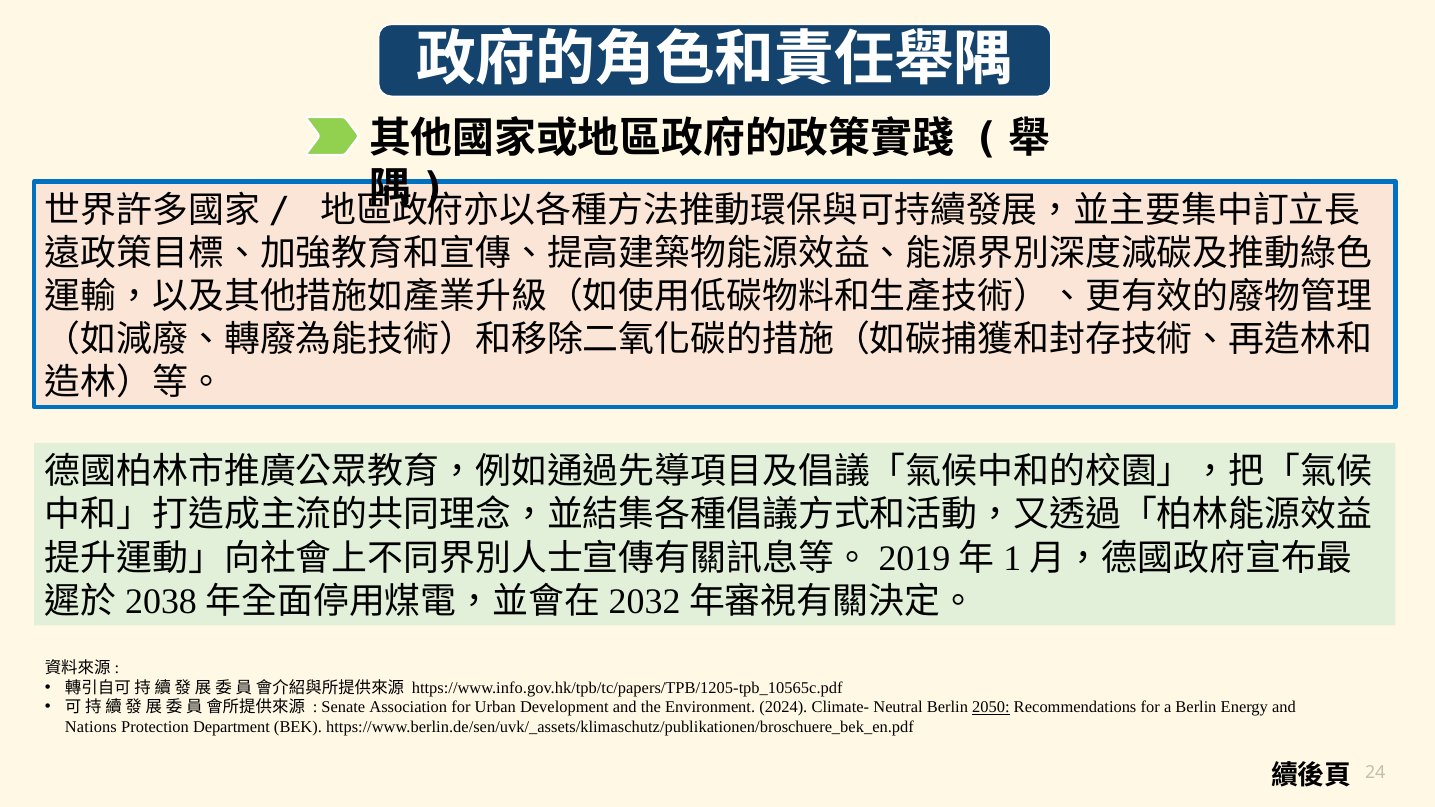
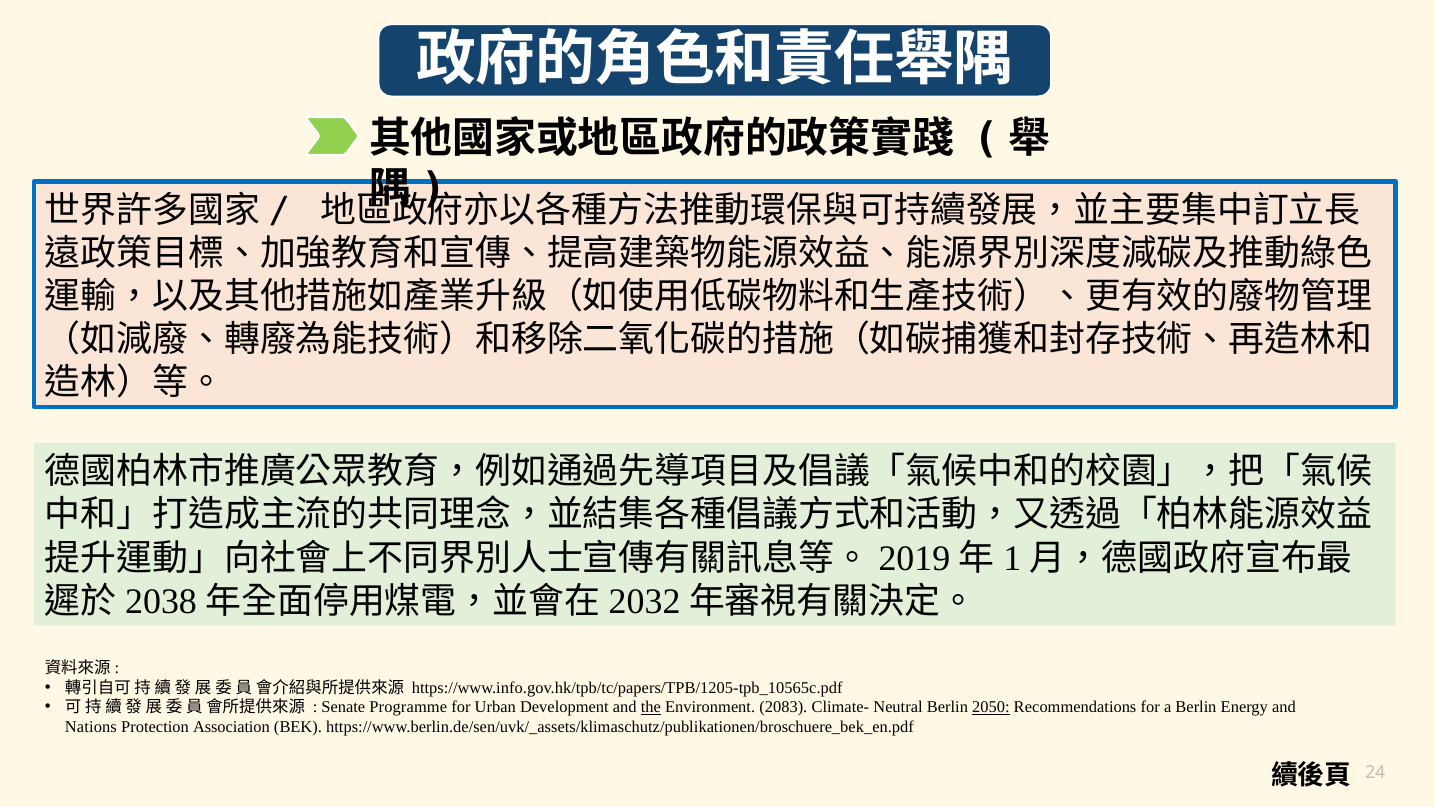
Association: Association -> Programme
the underline: none -> present
2024: 2024 -> 2083
Department: Department -> Association
